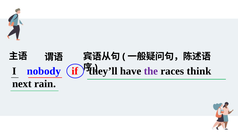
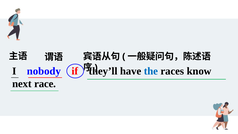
the colour: purple -> blue
think: think -> know
rain: rain -> race
